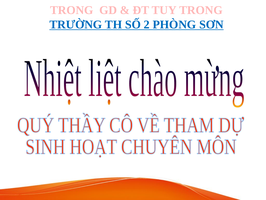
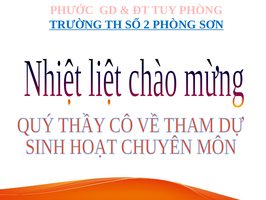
TRONG at (72, 10): TRONG -> PHƯỚC
TUY TRONG: TRONG -> PHÒNG
